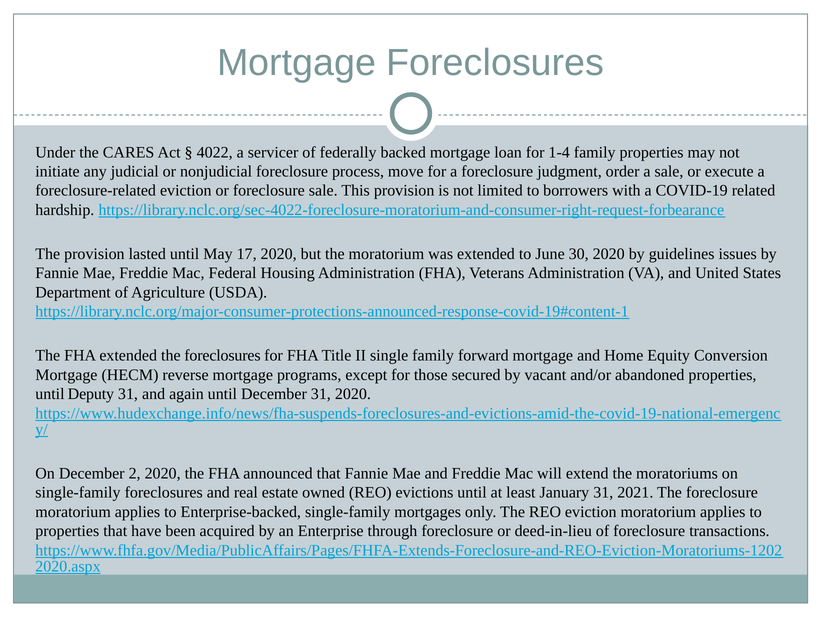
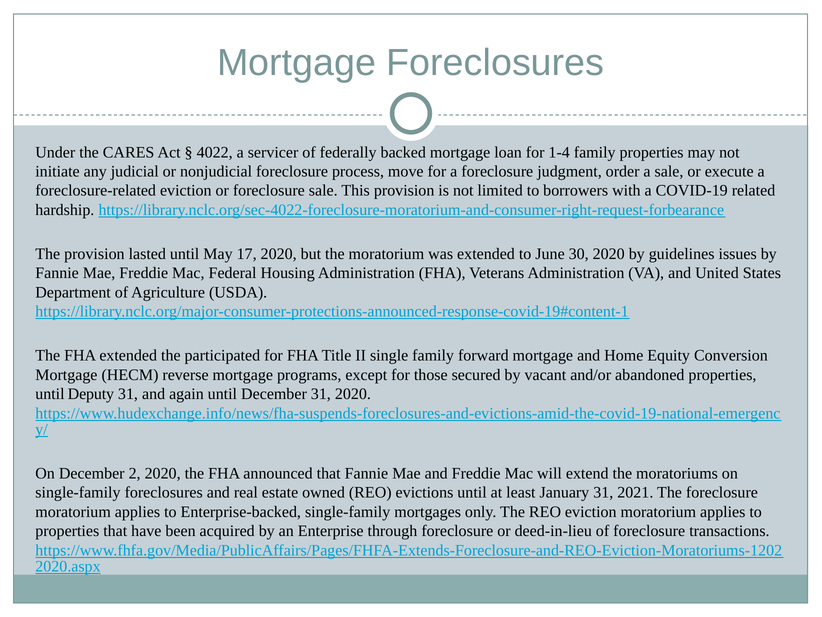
the foreclosures: foreclosures -> participated
